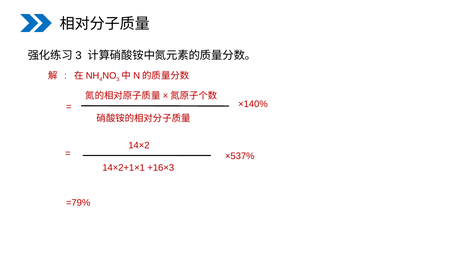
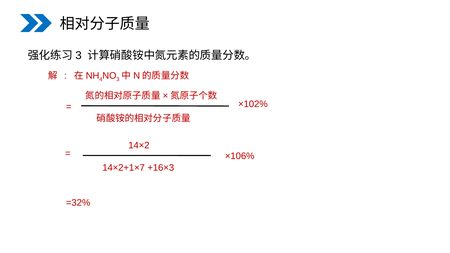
×140%: ×140% -> ×102%
×537%: ×537% -> ×106%
14×2+1×1: 14×2+1×1 -> 14×2+1×7
=79%: =79% -> =32%
